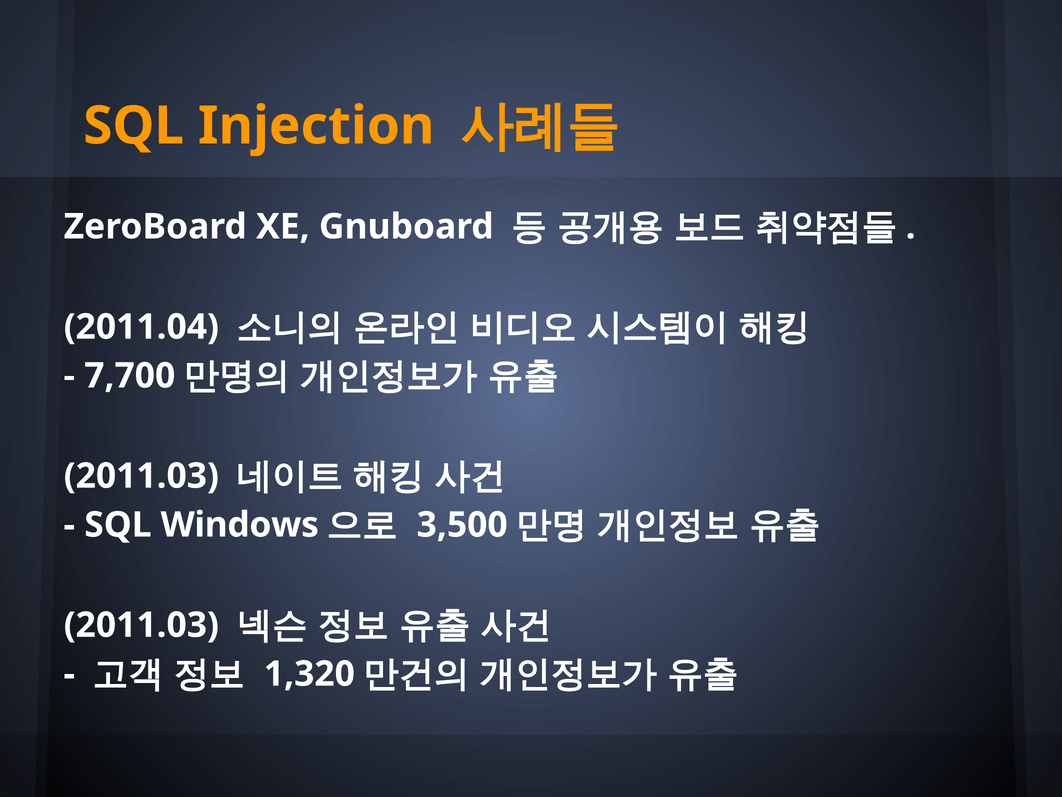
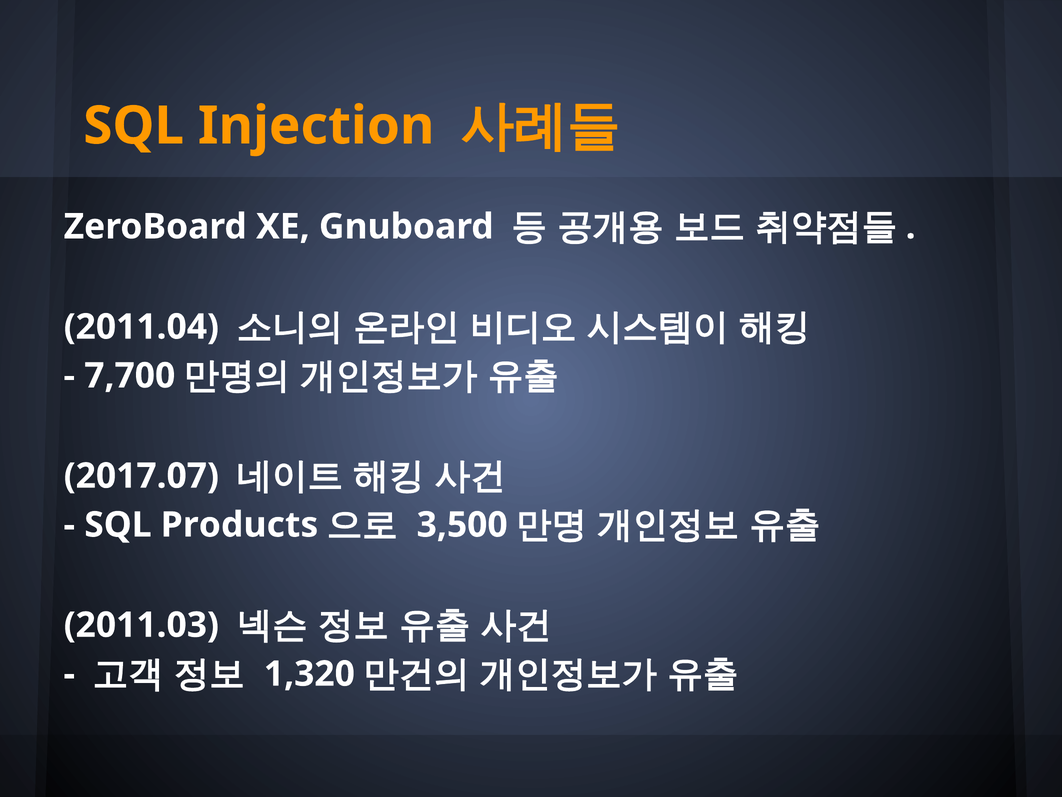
2011.03 at (141, 476): 2011.03 -> 2017.07
Windows: Windows -> Products
